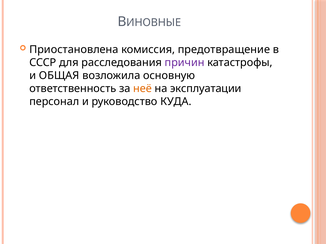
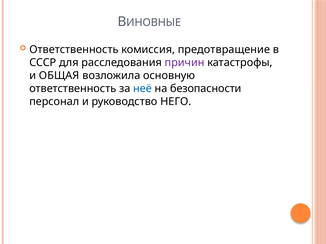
Приостановлена at (74, 50): Приостановлена -> Ответственность
неё colour: orange -> blue
эксплуатации: эксплуатации -> безопасности
КУДА: КУДА -> НЕГО
